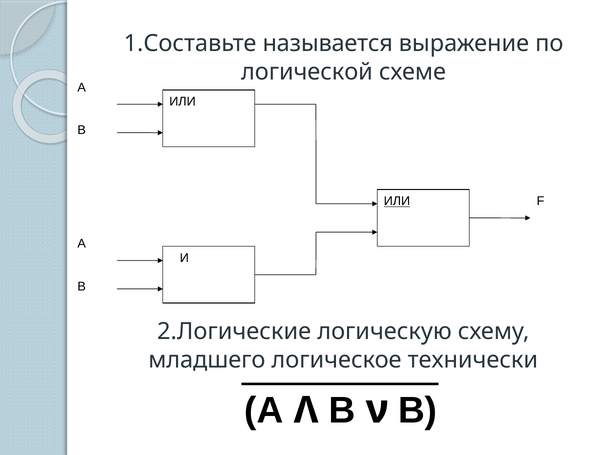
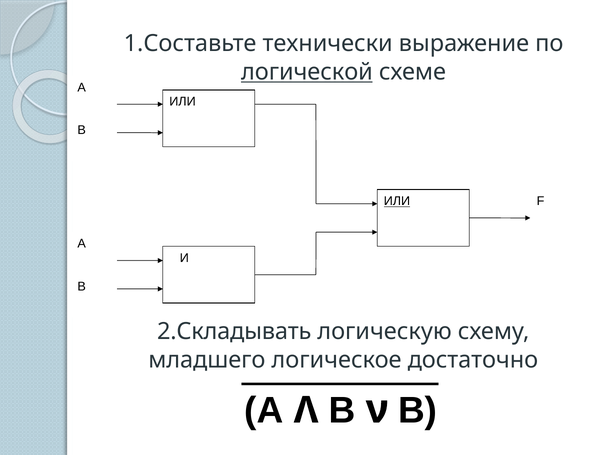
называется: называется -> технически
логической underline: none -> present
2.Логические: 2.Логические -> 2.Складывать
технически: технически -> достаточно
